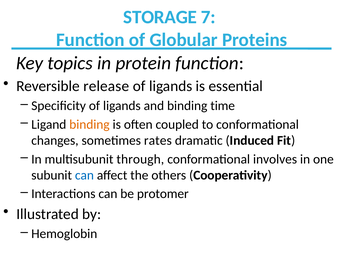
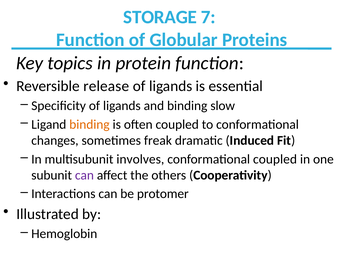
time: time -> slow
rates: rates -> freak
through: through -> involves
conformational involves: involves -> coupled
can at (84, 175) colour: blue -> purple
